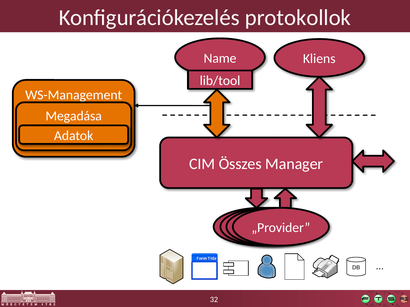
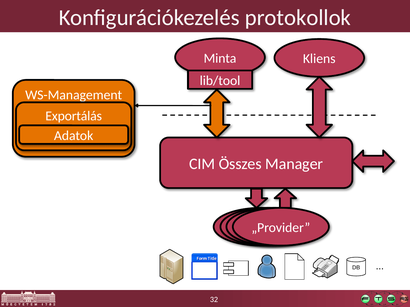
Name: Name -> Minta
Megadása: Megadása -> Exportálás
